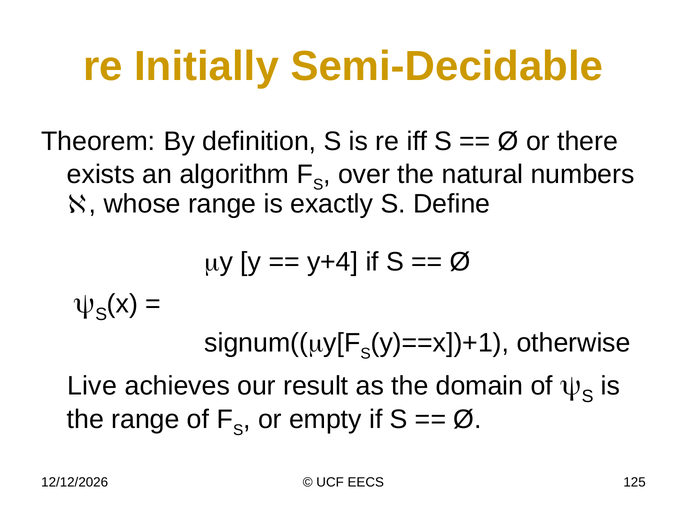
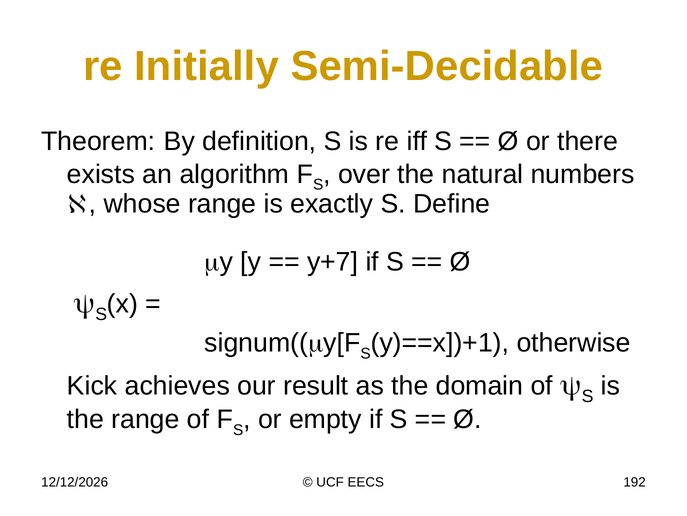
y+4: y+4 -> y+7
Live: Live -> Kick
125: 125 -> 192
